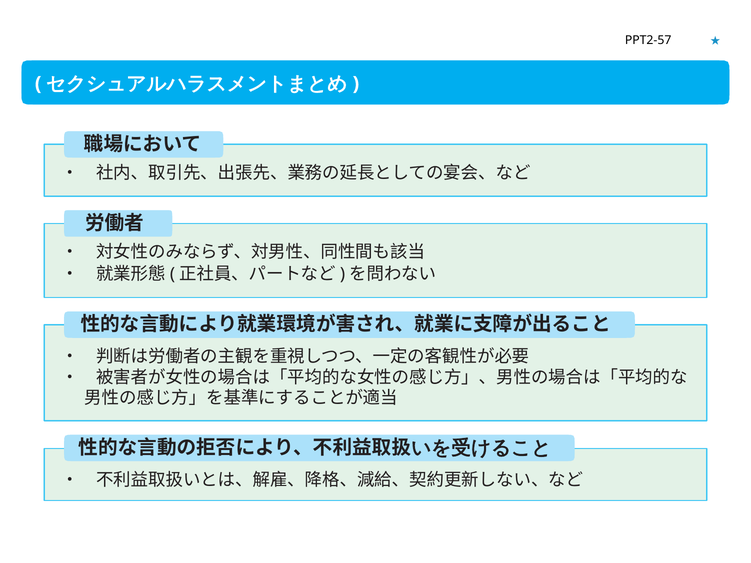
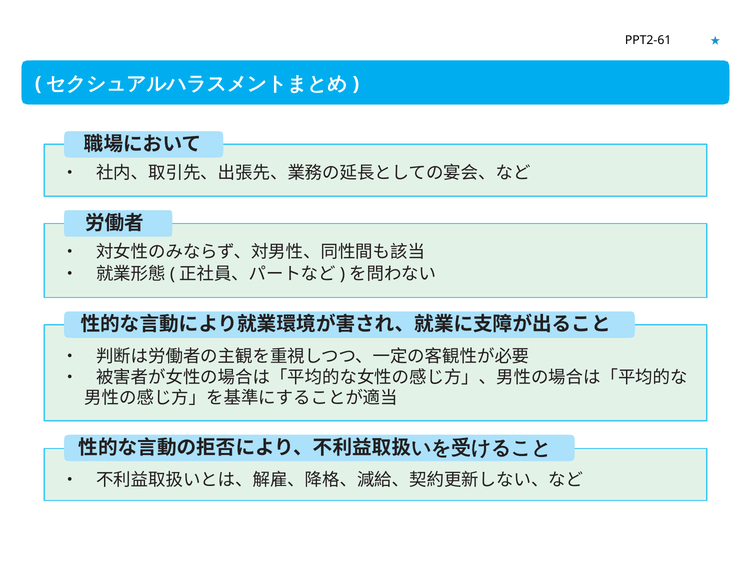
PPT2-57: PPT2-57 -> PPT2-61
